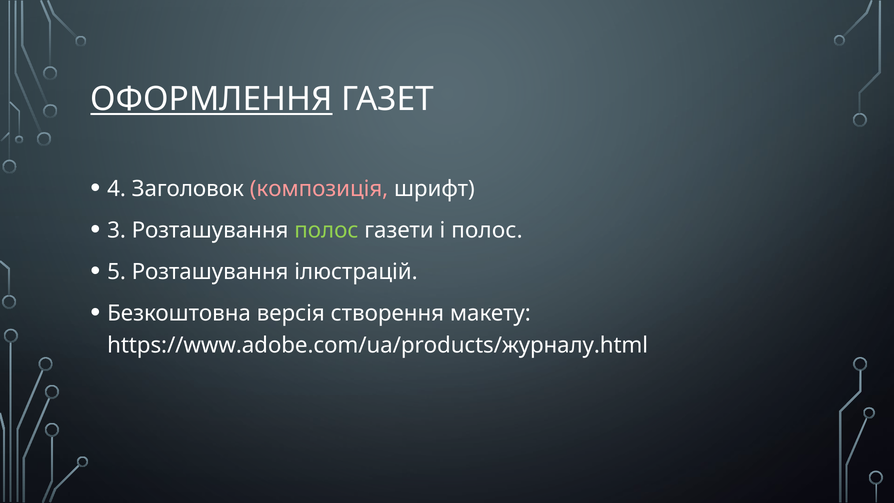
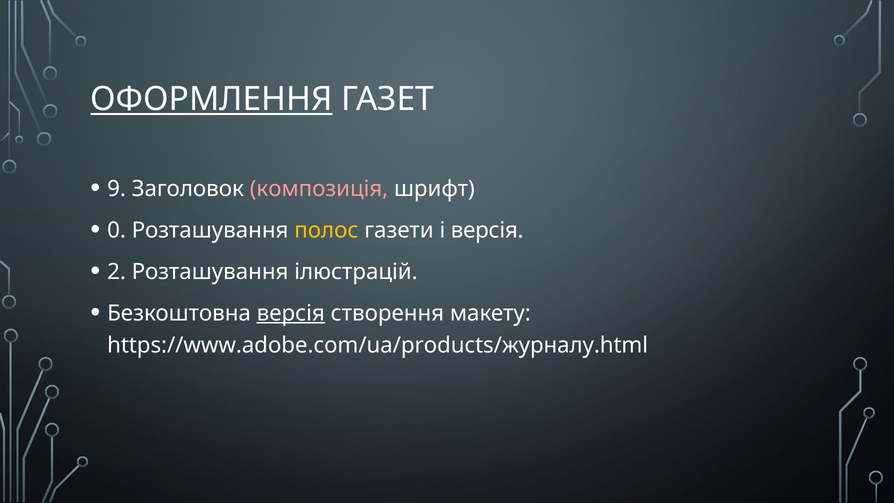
4: 4 -> 9
3: 3 -> 0
полос at (326, 230) colour: light green -> yellow
і полос: полос -> версія
5: 5 -> 2
версія at (291, 313) underline: none -> present
